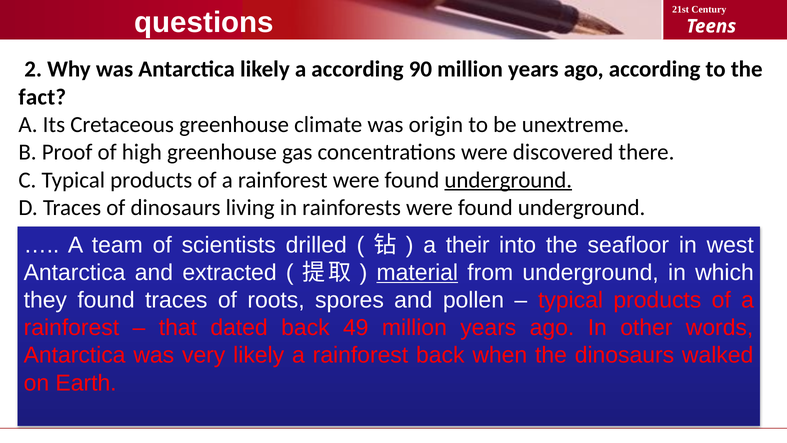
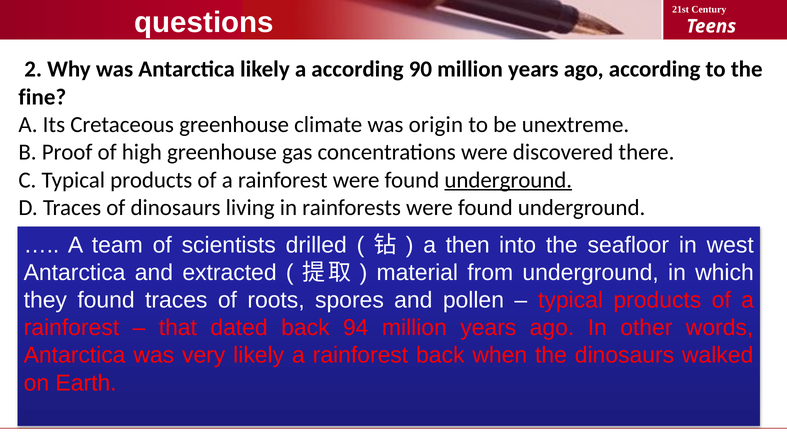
fact: fact -> fine
their: their -> then
material underline: present -> none
49: 49 -> 94
